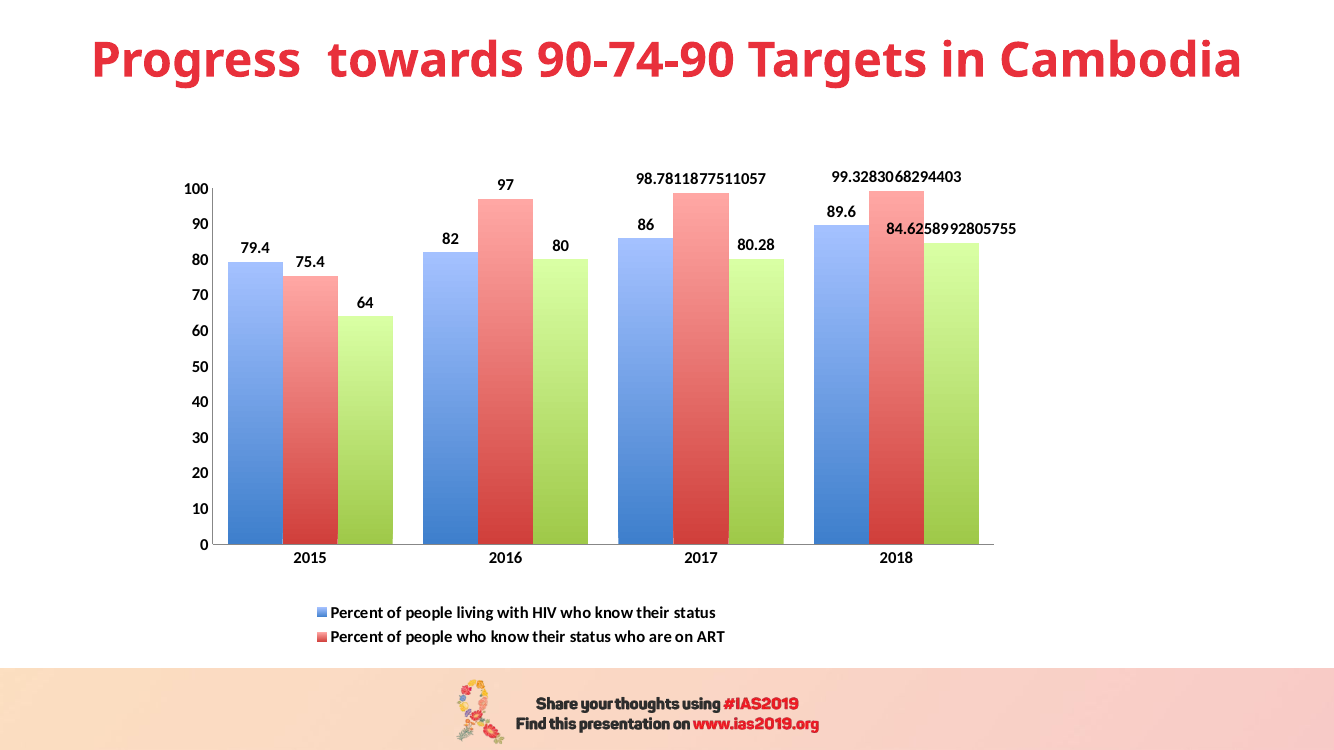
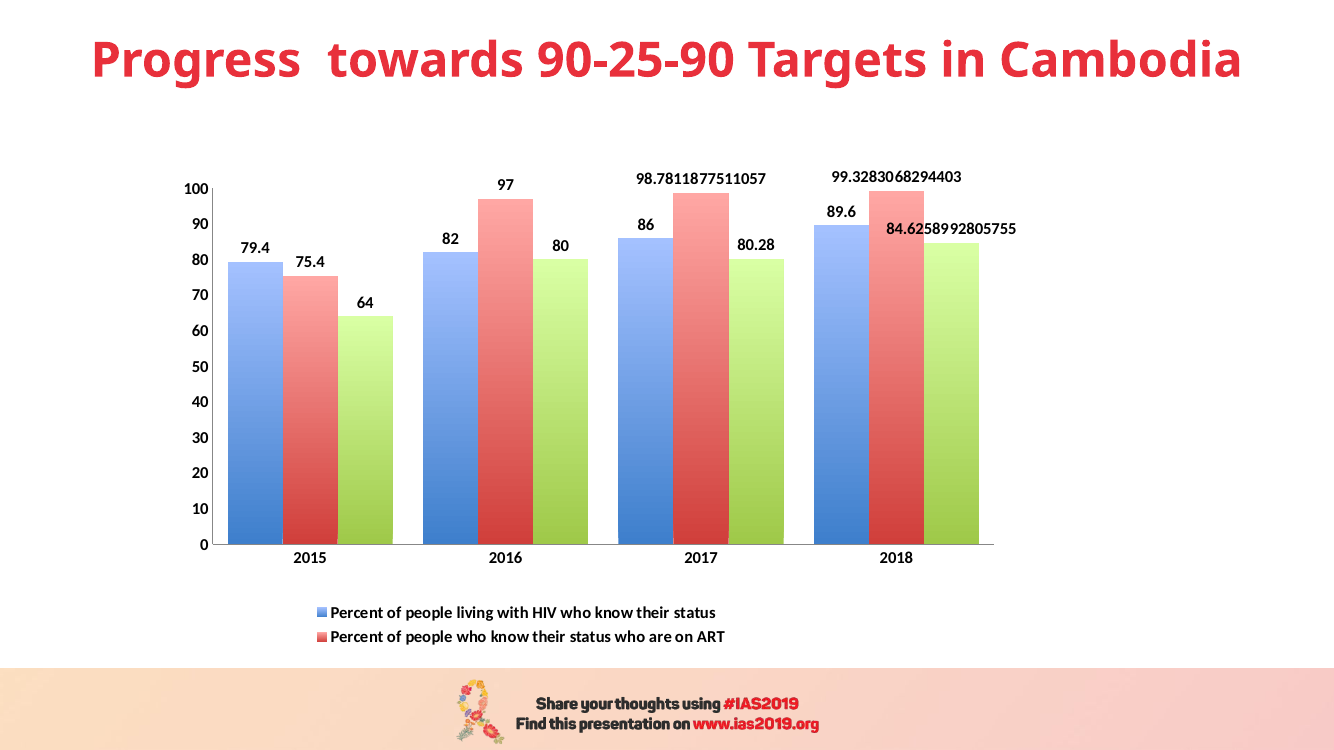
90-74-90: 90-74-90 -> 90-25-90
